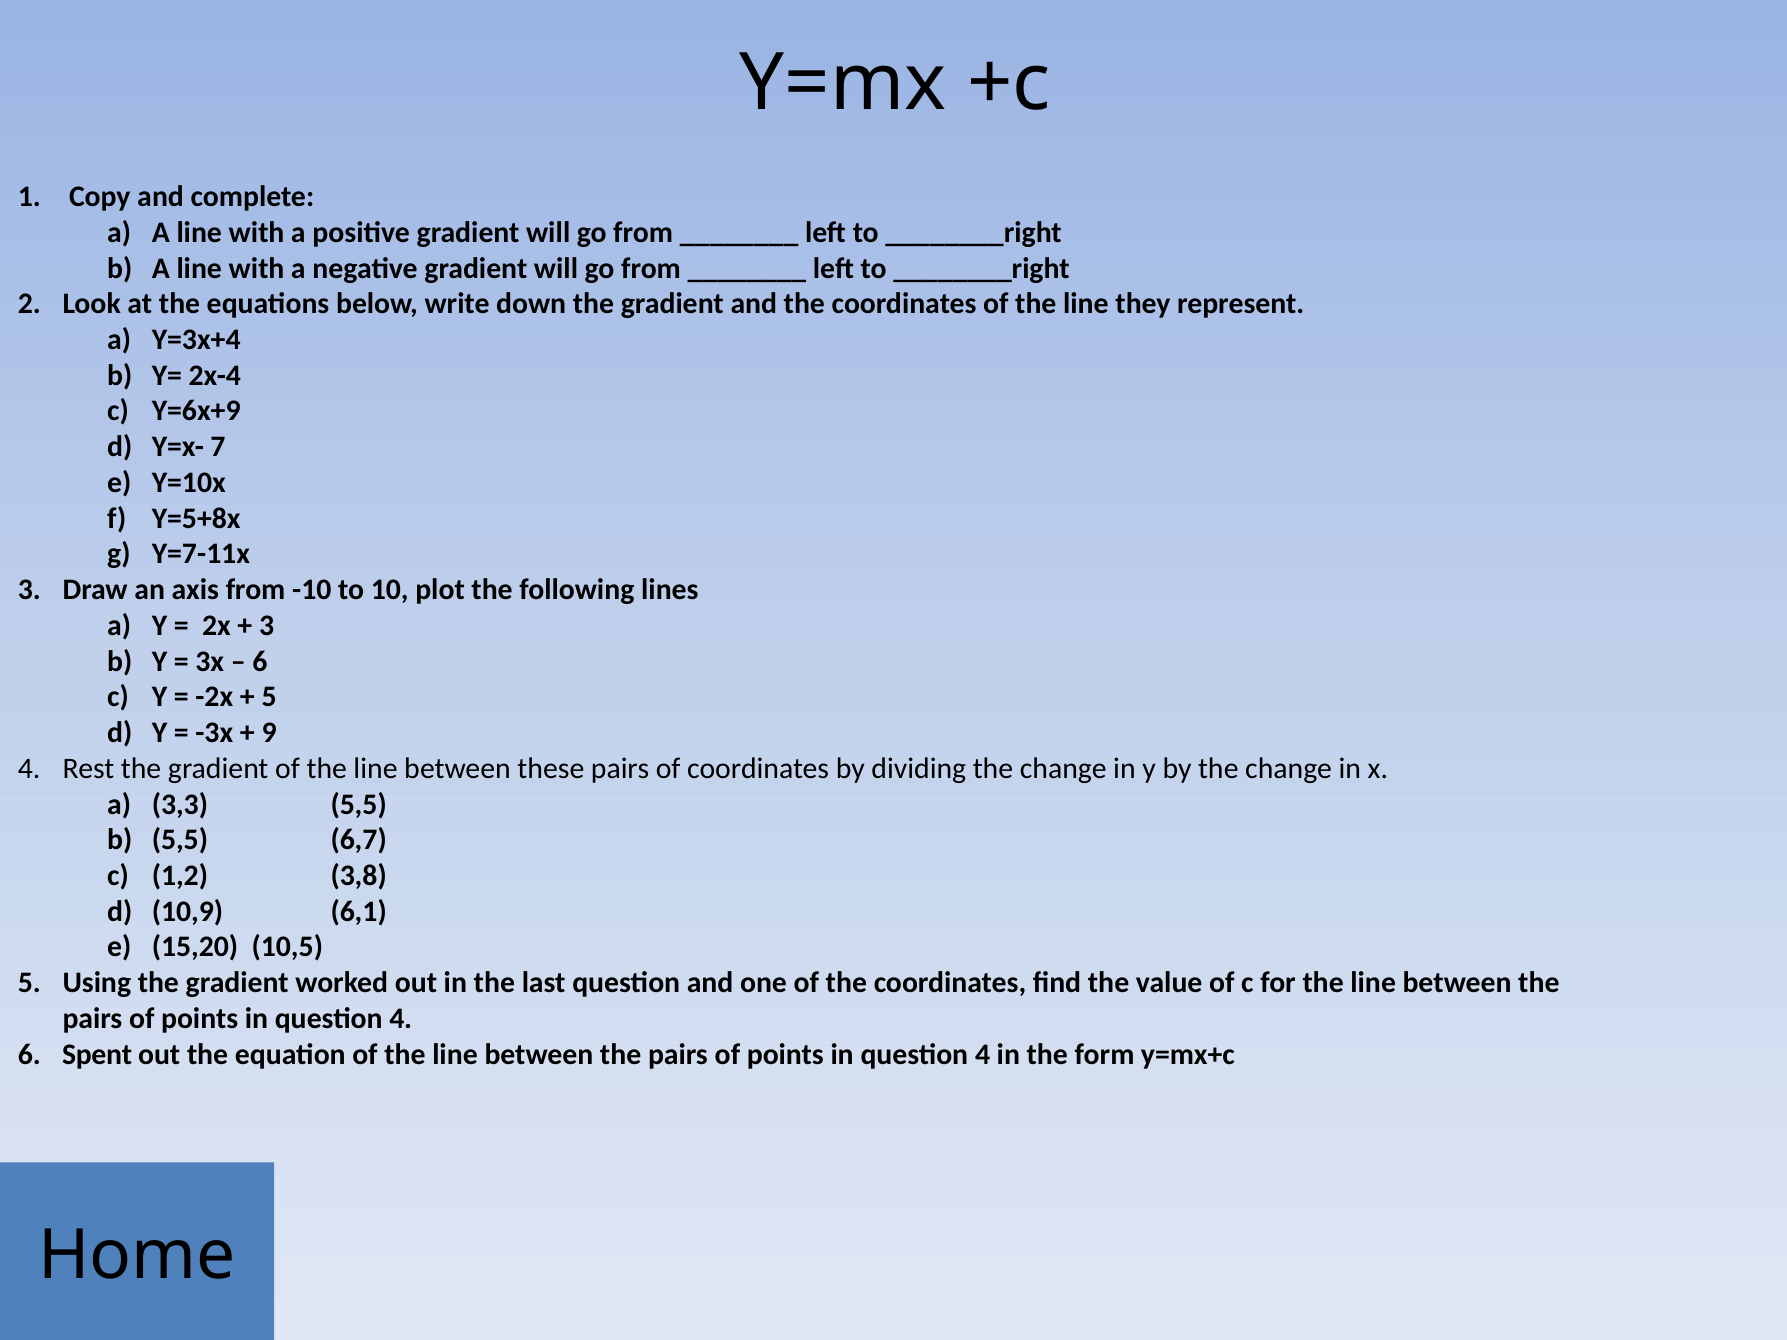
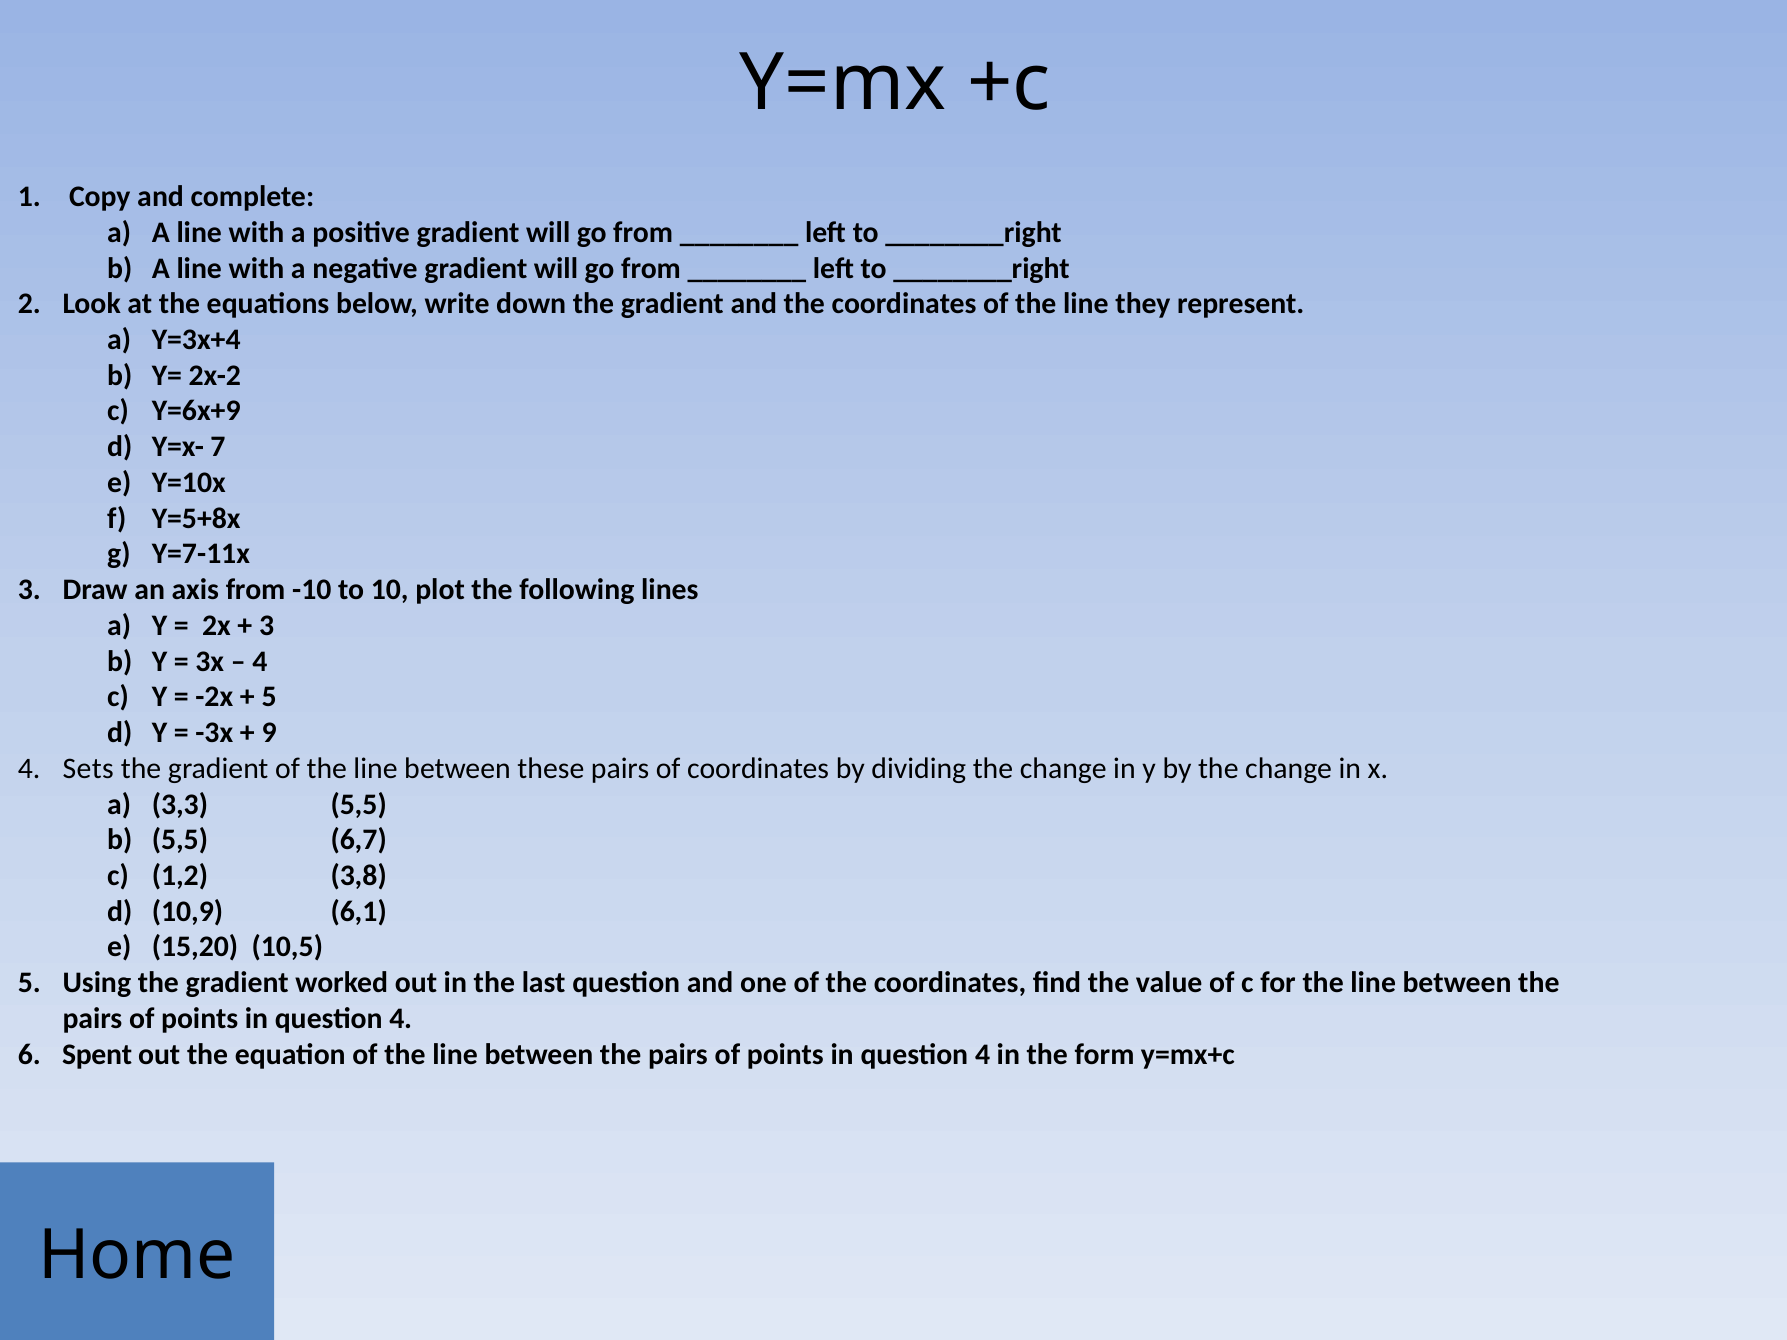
2x-4: 2x-4 -> 2x-2
6 at (260, 661): 6 -> 4
Rest: Rest -> Sets
